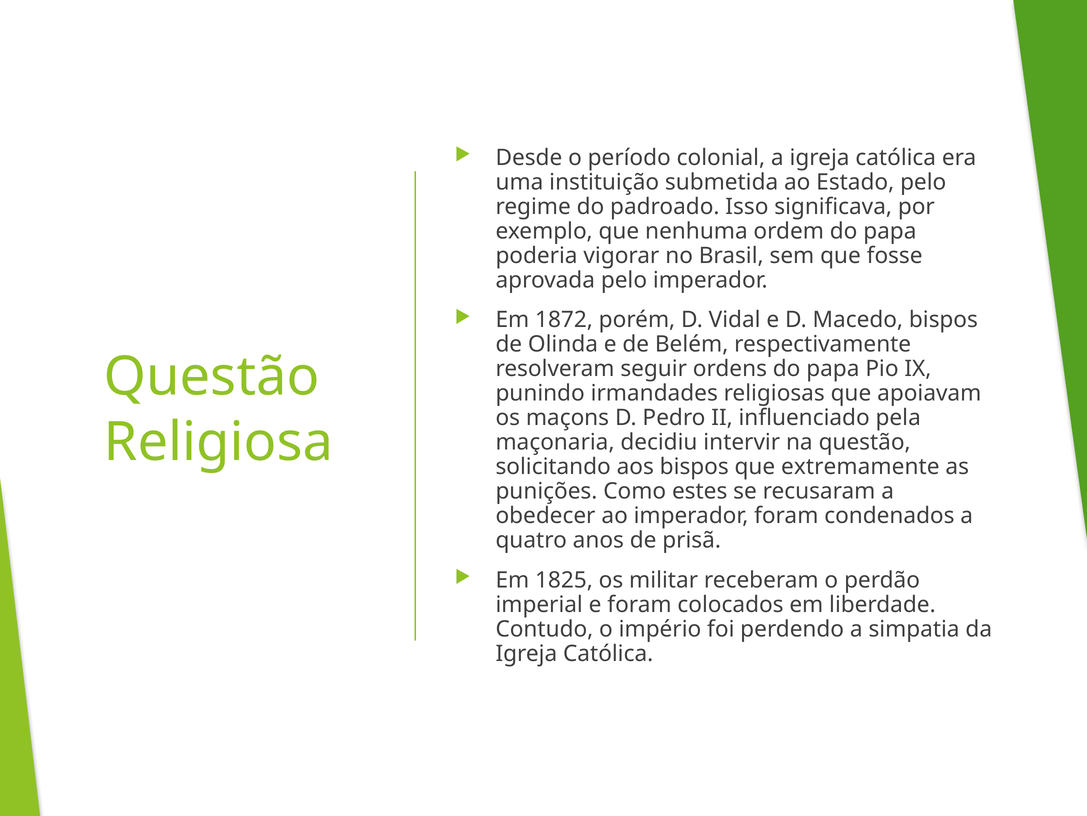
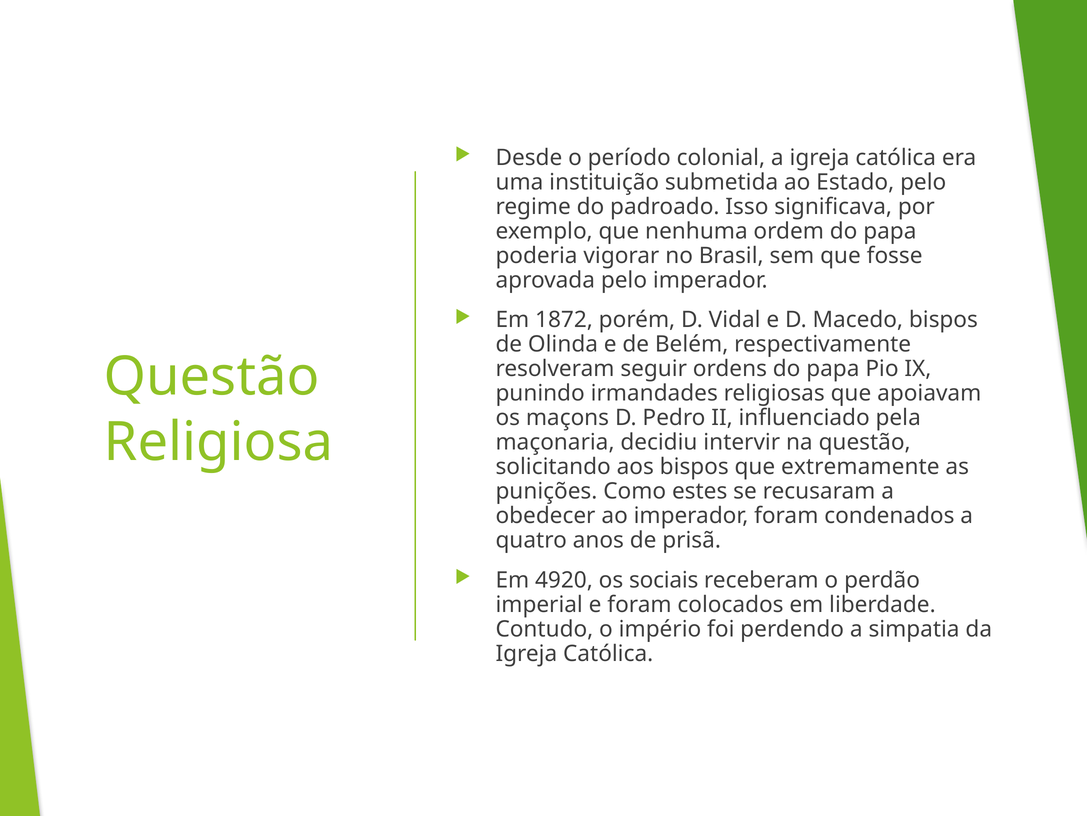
1825: 1825 -> 4920
militar: militar -> sociais
